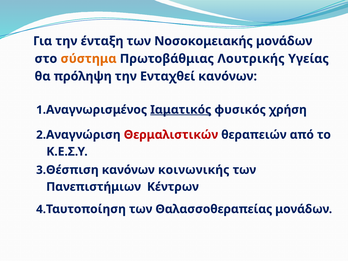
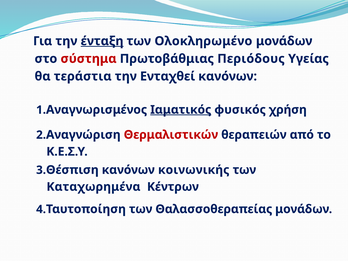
ένταξη underline: none -> present
Νοσοκομειακής: Νοσοκομειακής -> Ολοκληρωμένο
σύστημα colour: orange -> red
Λουτρικής: Λουτρικής -> Περιόδους
πρόληψη: πρόληψη -> τεράστια
Πανεπιστήμιων: Πανεπιστήμιων -> Καταχωρημένα
